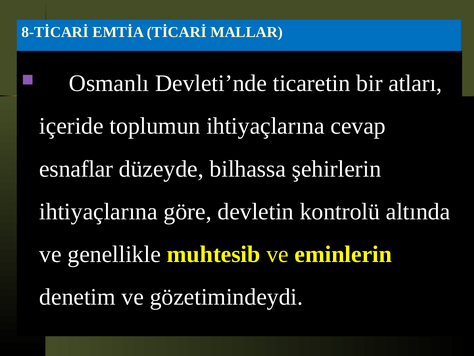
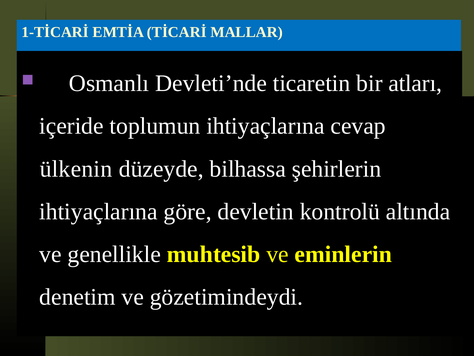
8-TİCARİ: 8-TİCARİ -> 1-TİCARİ
esnaflar: esnaflar -> ülkenin
